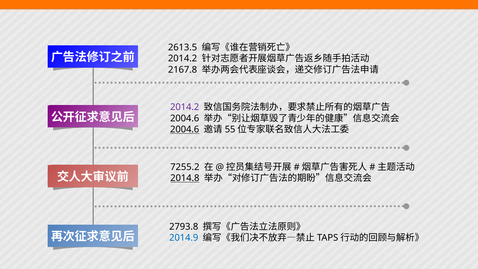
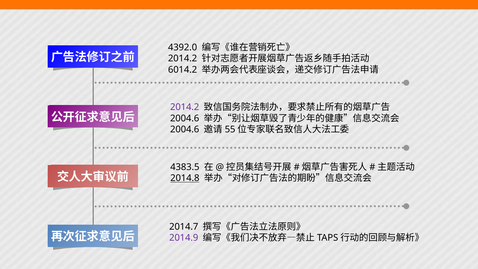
2613.5: 2613.5 -> 4392.0
2167.8: 2167.8 -> 6014.2
2004.6 at (185, 129) underline: present -> none
7255.2: 7255.2 -> 4383.5
2793.8: 2793.8 -> 2014.7
2014.9 colour: blue -> purple
